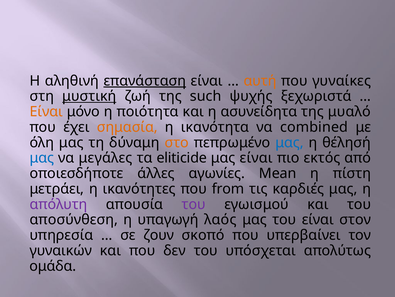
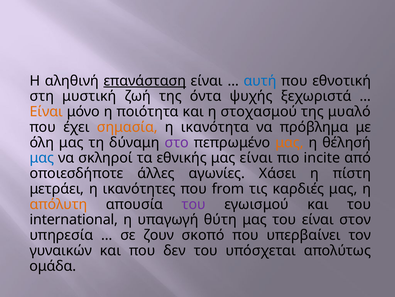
αυτή colour: orange -> blue
γυναίκες: γυναίκες -> εθνοτική
μυστική underline: present -> none
such: such -> όντα
ασυνείδητα: ασυνείδητα -> στοχασμού
combined: combined -> πρόβλημα
στο colour: orange -> purple
μας at (289, 142) colour: blue -> orange
μεγάλες: μεγάλες -> σκληροί
eliticide: eliticide -> εθνικής
εκτός: εκτός -> incite
Mean: Mean -> Χάσει
απόλυτη colour: purple -> orange
αποσύνθεση: αποσύνθεση -> international
λαός: λαός -> θύτη
